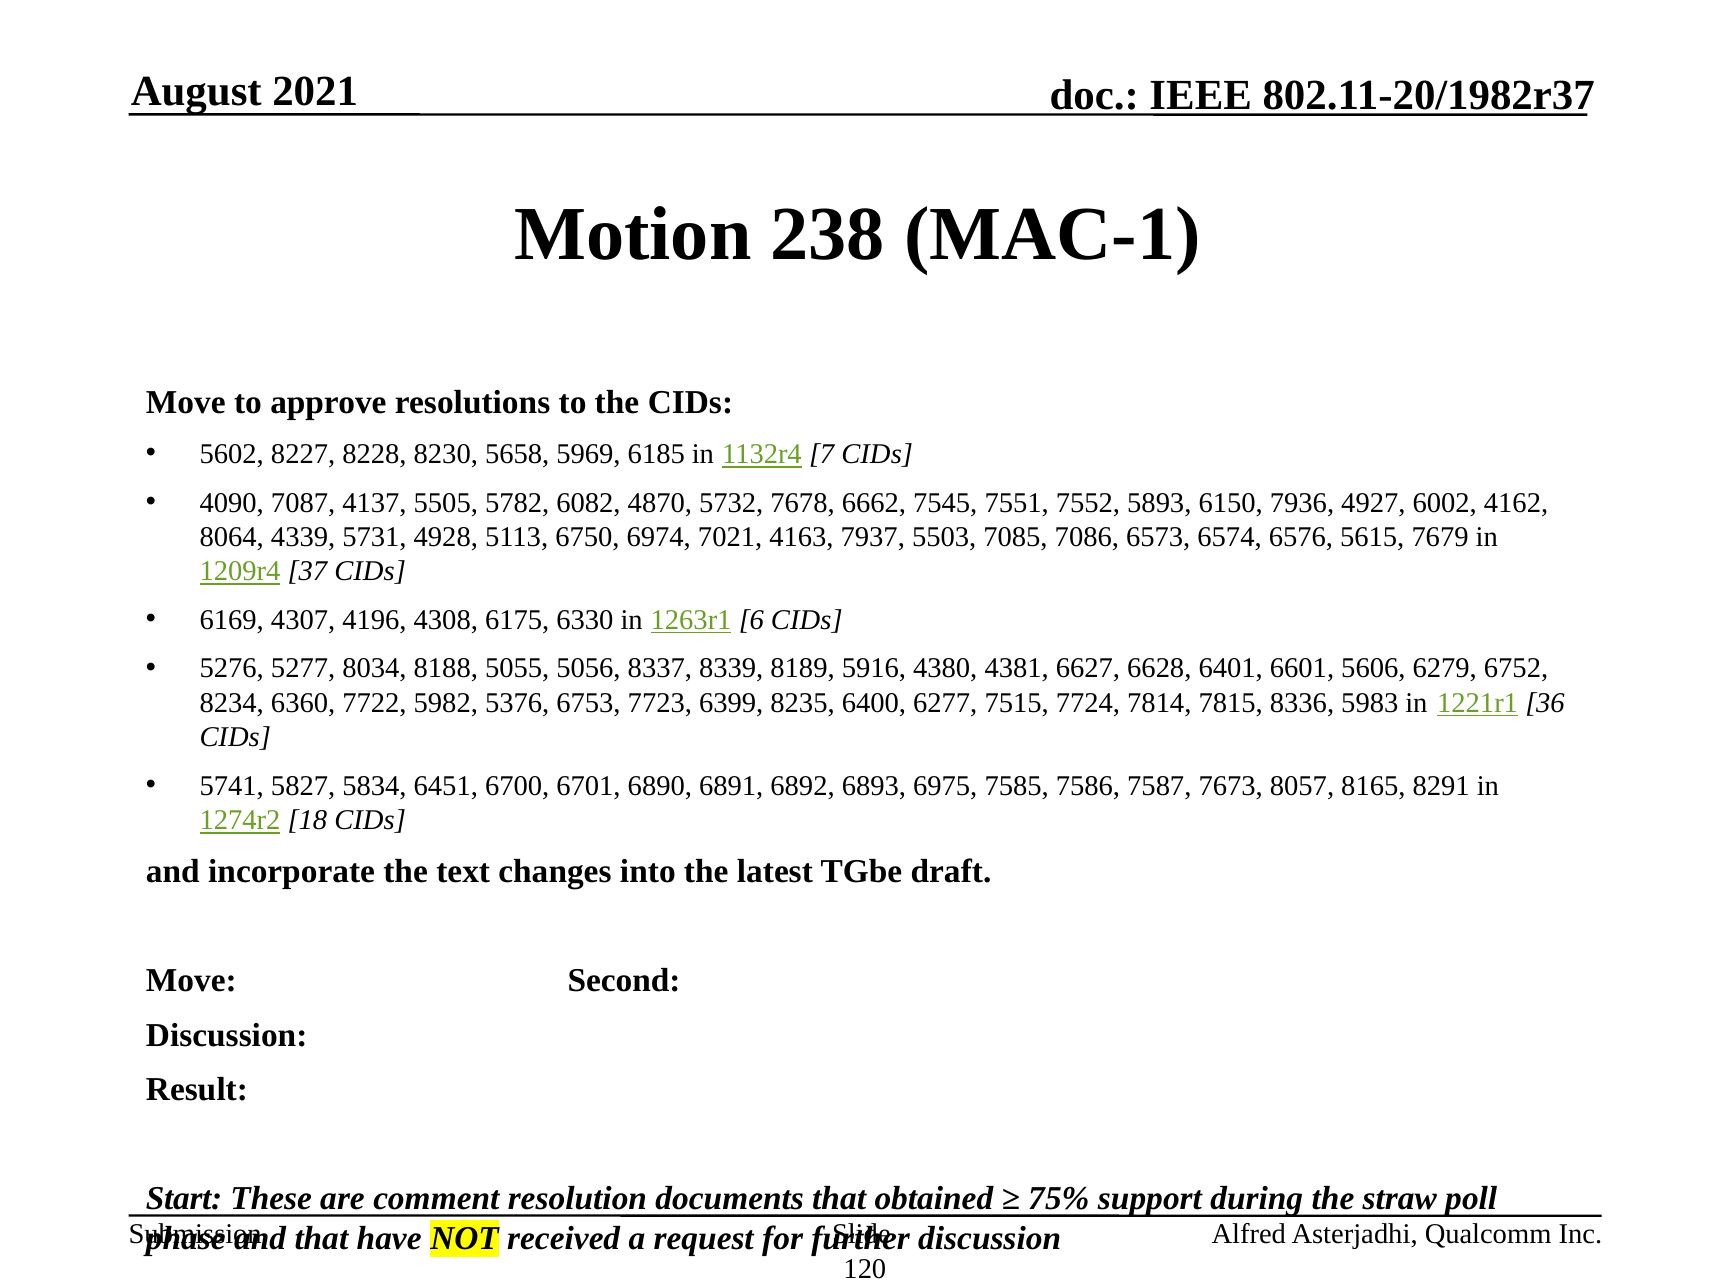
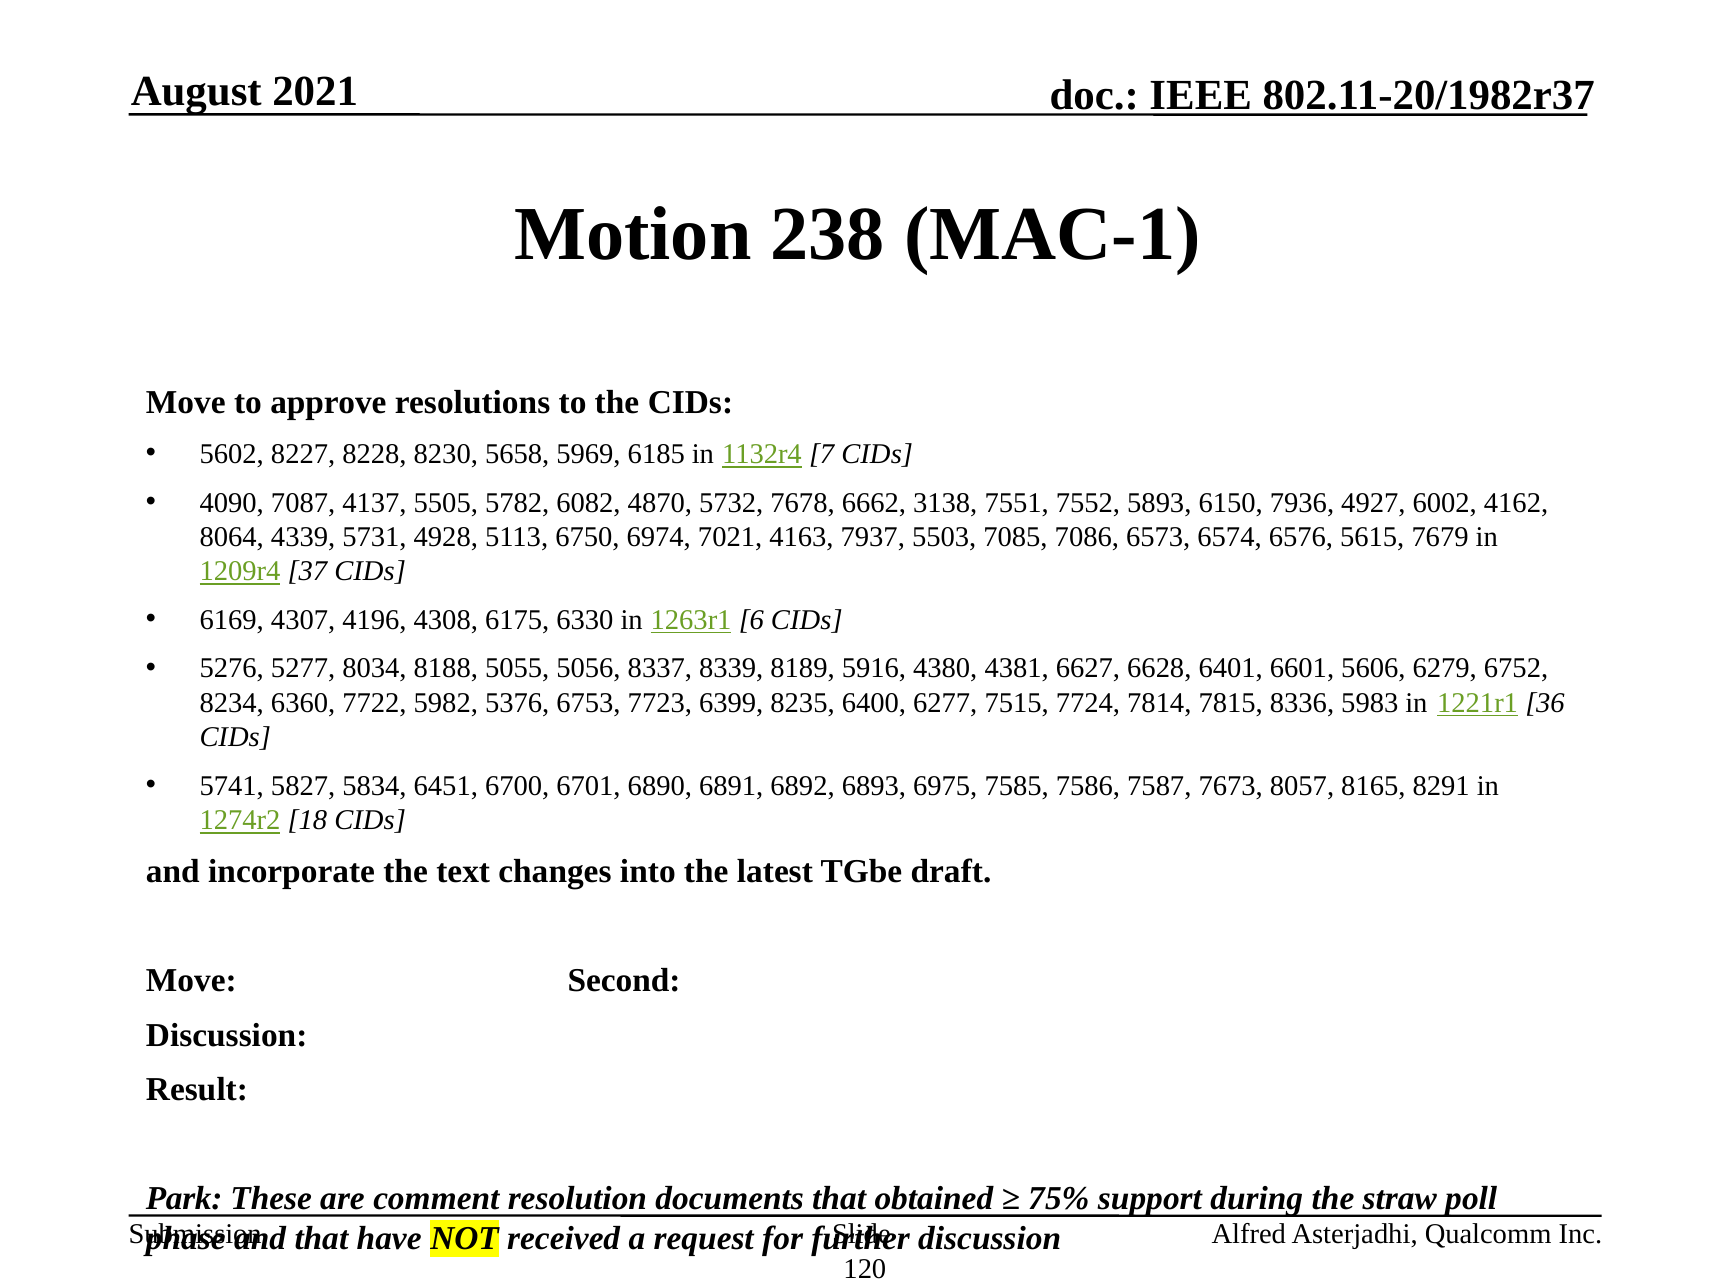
7545: 7545 -> 3138
Start: Start -> Park
